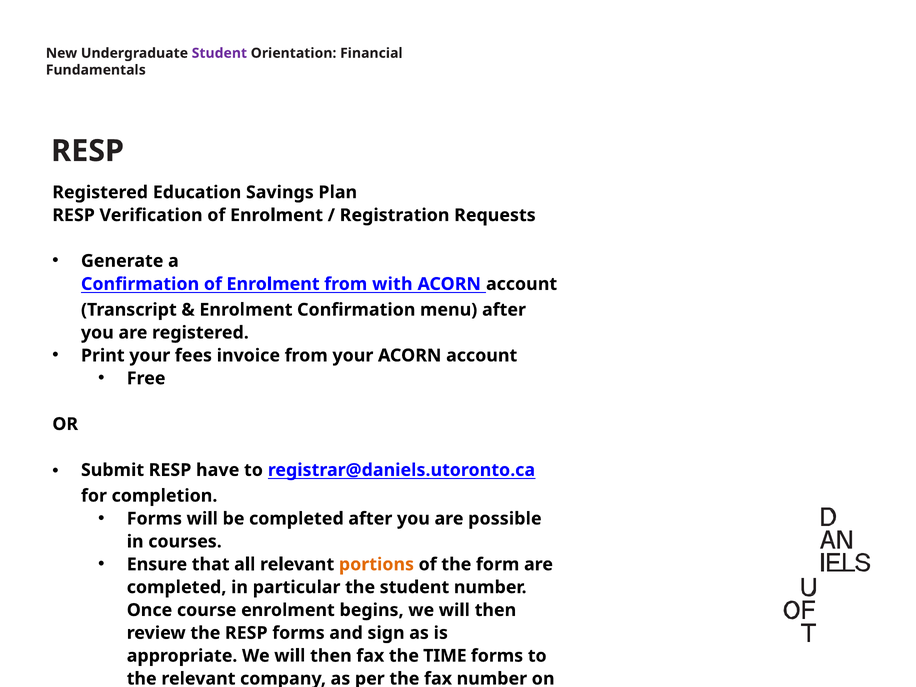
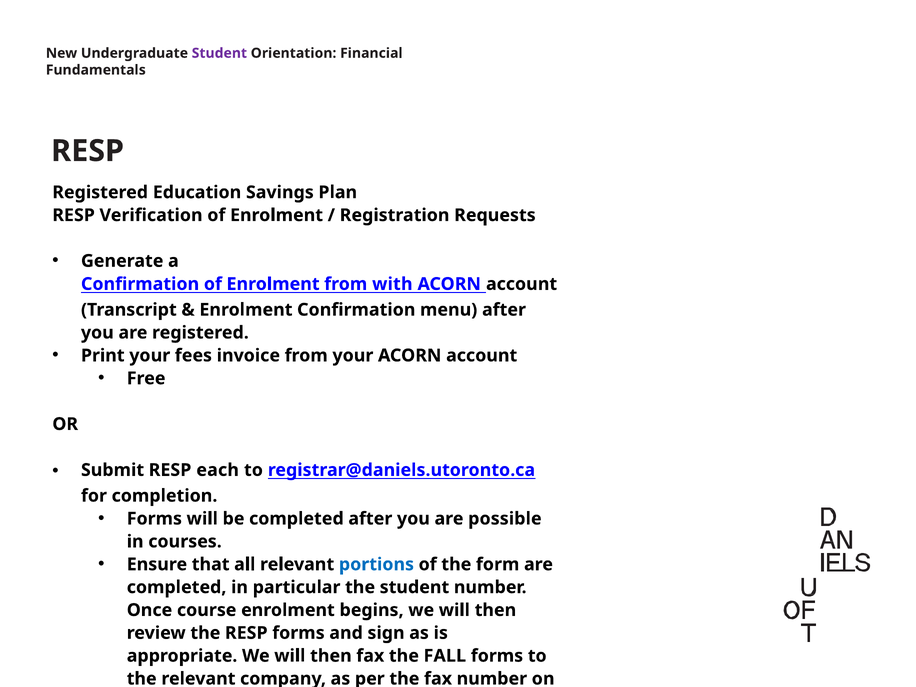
have: have -> each
portions colour: orange -> blue
TIME: TIME -> FALL
